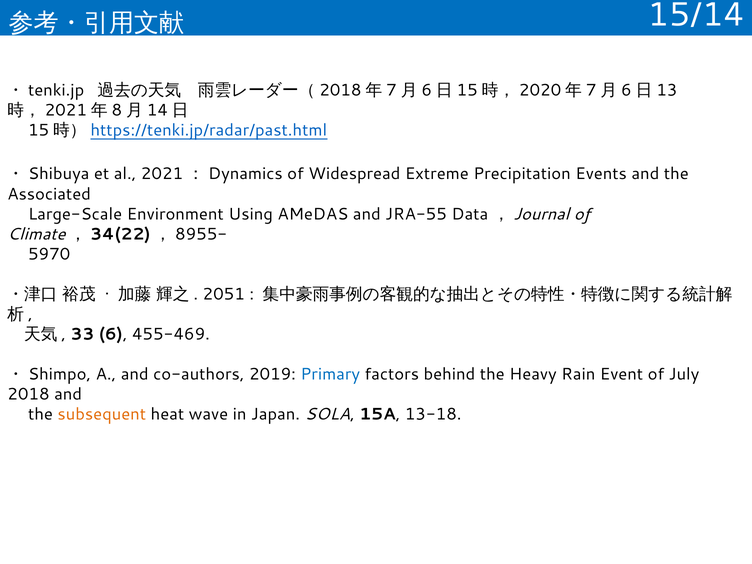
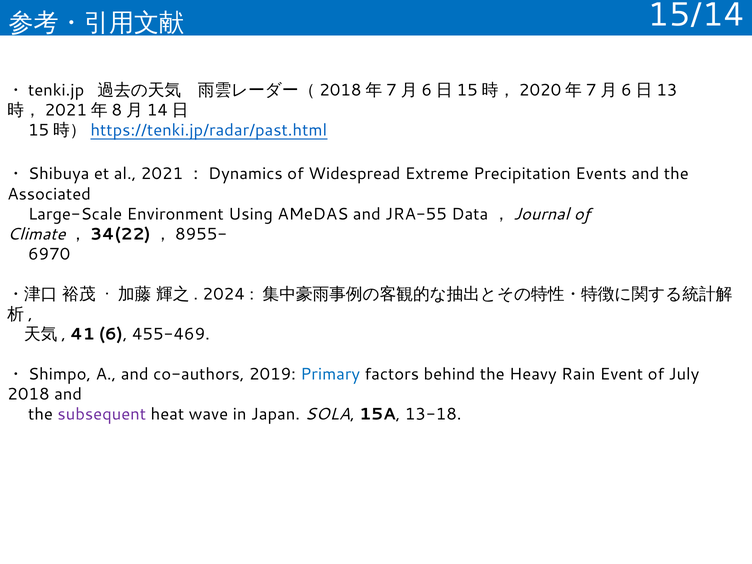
5970: 5970 -> 6970
2051: 2051 -> 2024
33: 33 -> 41
subsequent colour: orange -> purple
